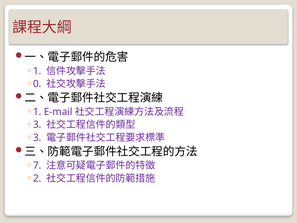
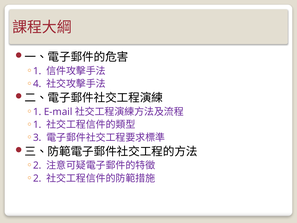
0: 0 -> 4
3 at (37, 125): 3 -> 1
7 at (37, 165): 7 -> 2
